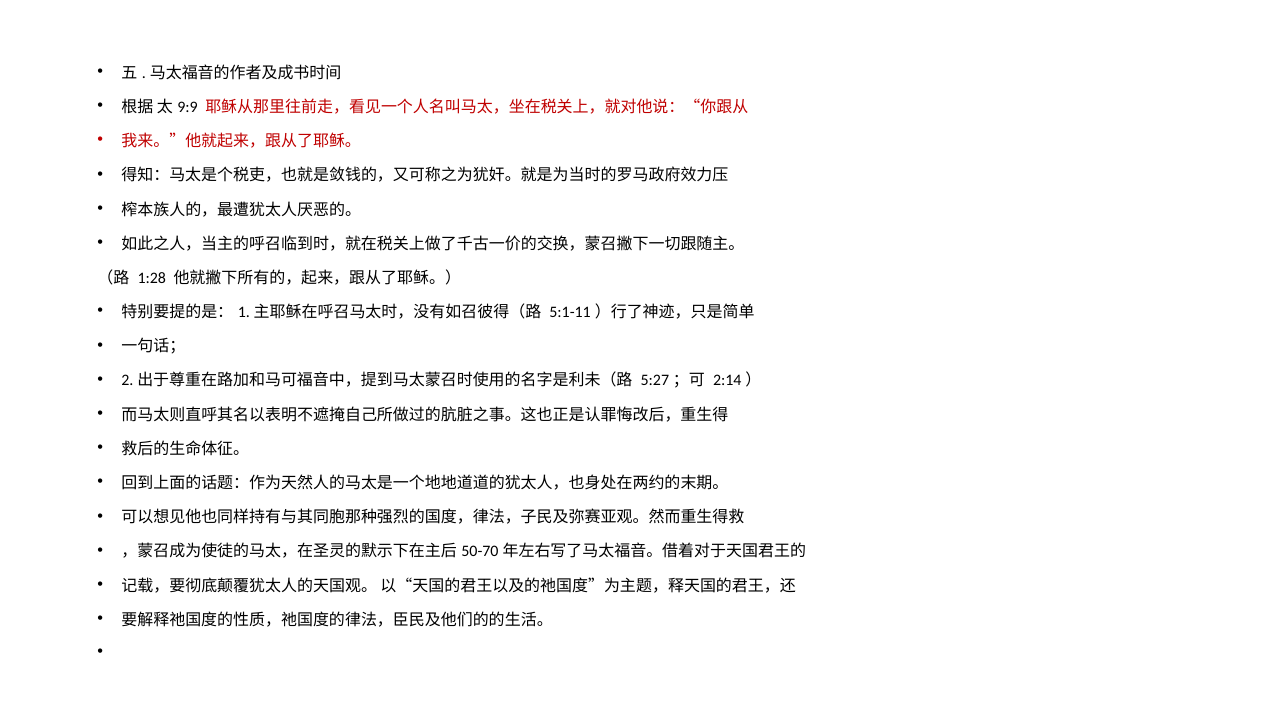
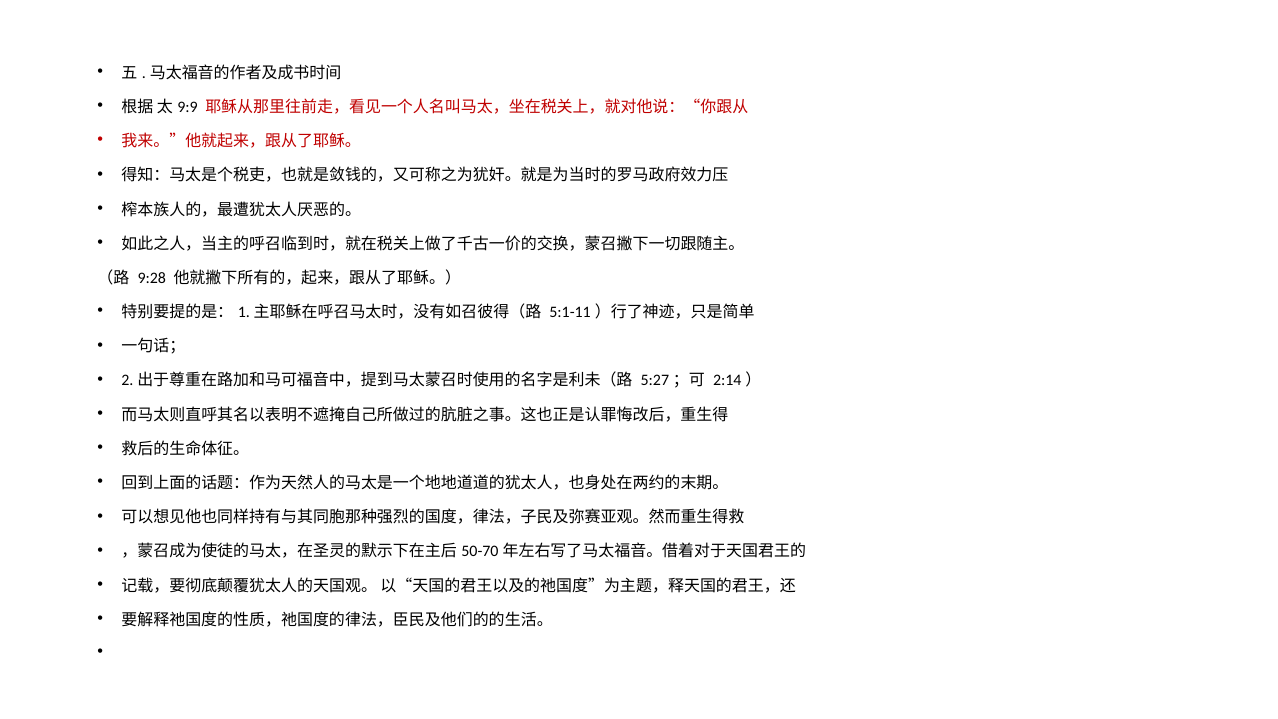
1:28: 1:28 -> 9:28
